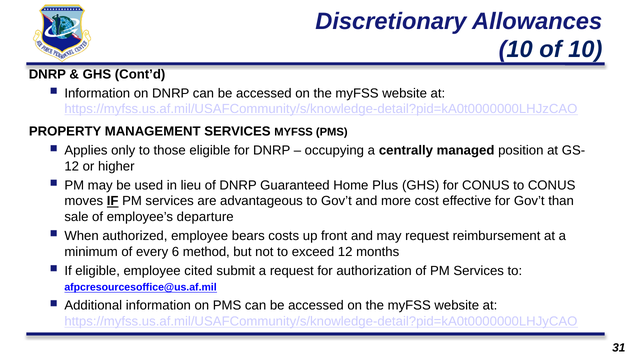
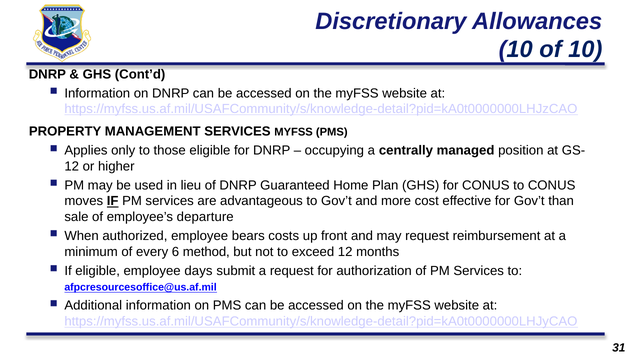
Plus: Plus -> Plan
cited: cited -> days
